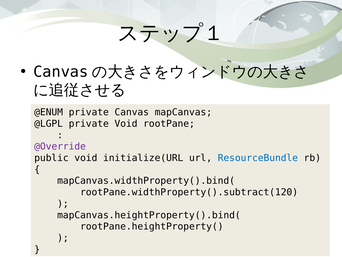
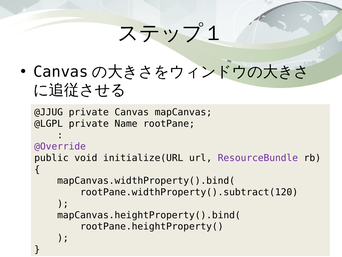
@ENUM: @ENUM -> @JJUG
private Void: Void -> Name
ResourceBundle colour: blue -> purple
